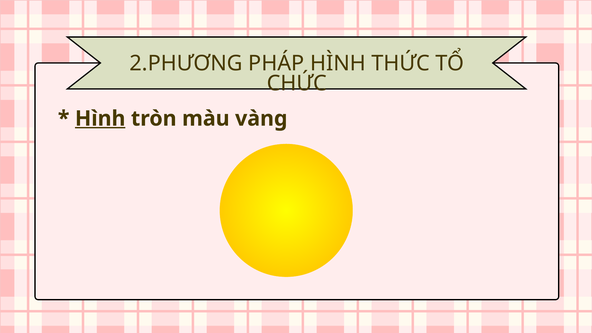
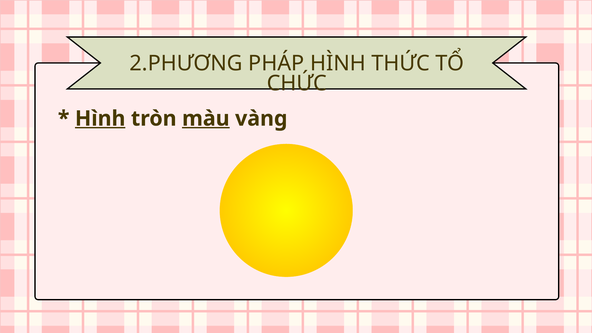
màu underline: none -> present
